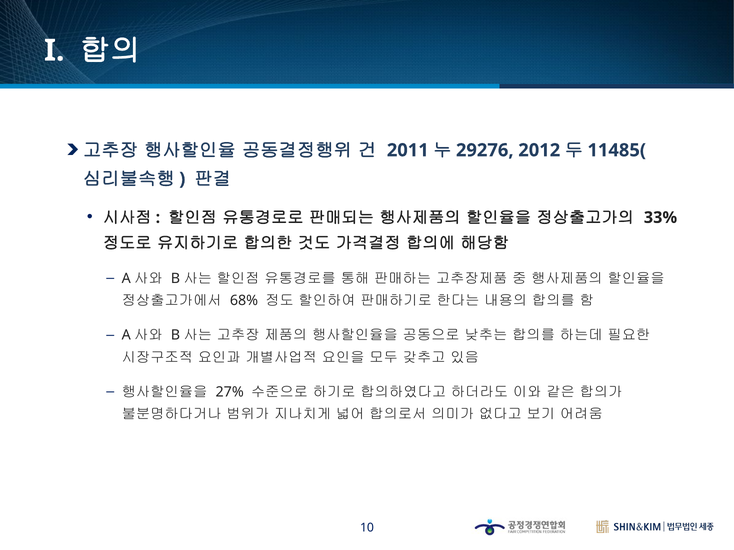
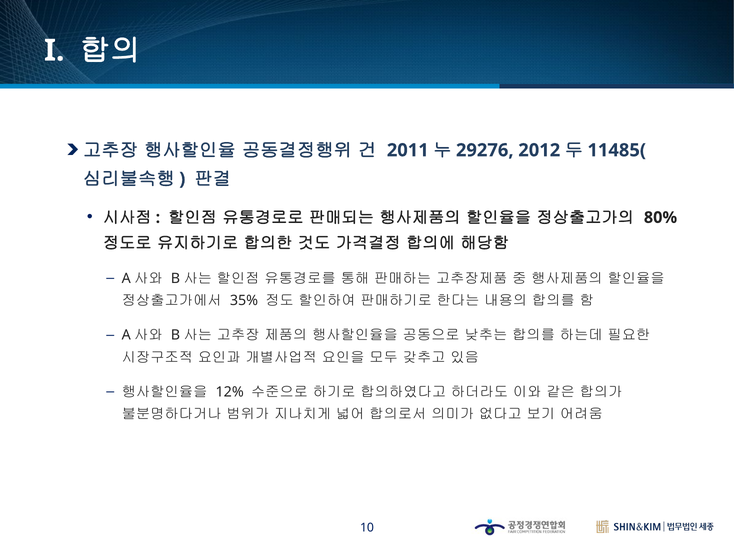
33%: 33% -> 80%
68%: 68% -> 35%
27%: 27% -> 12%
